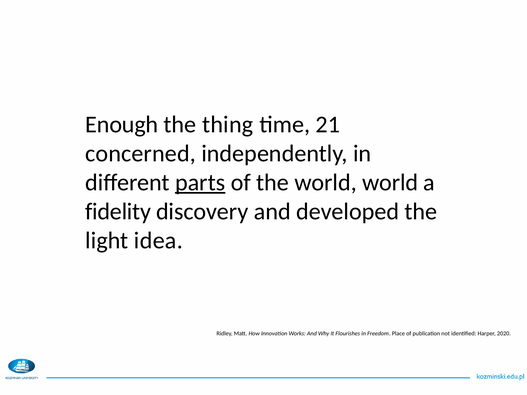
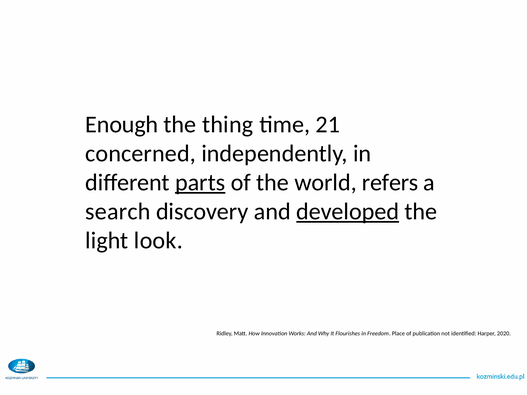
world world: world -> refers
fidelity: fidelity -> search
developed underline: none -> present
idea: idea -> look
